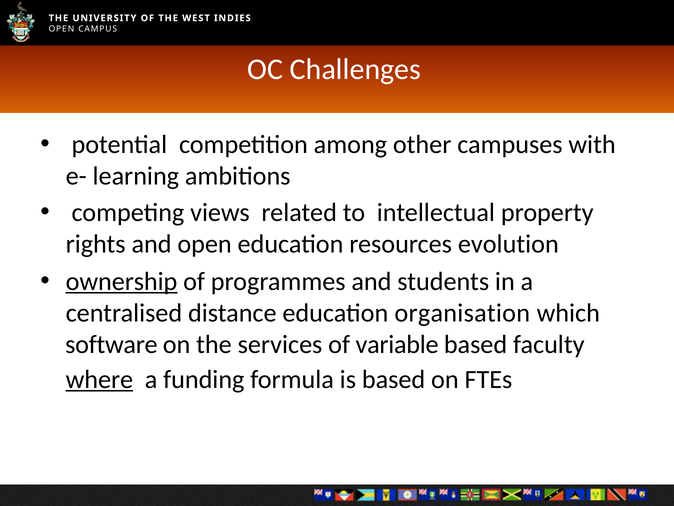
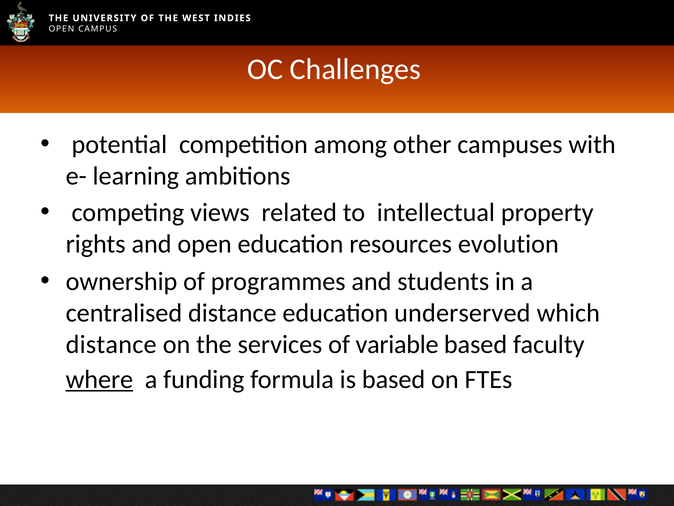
ownership underline: present -> none
organisation: organisation -> underserved
software at (111, 344): software -> distance
